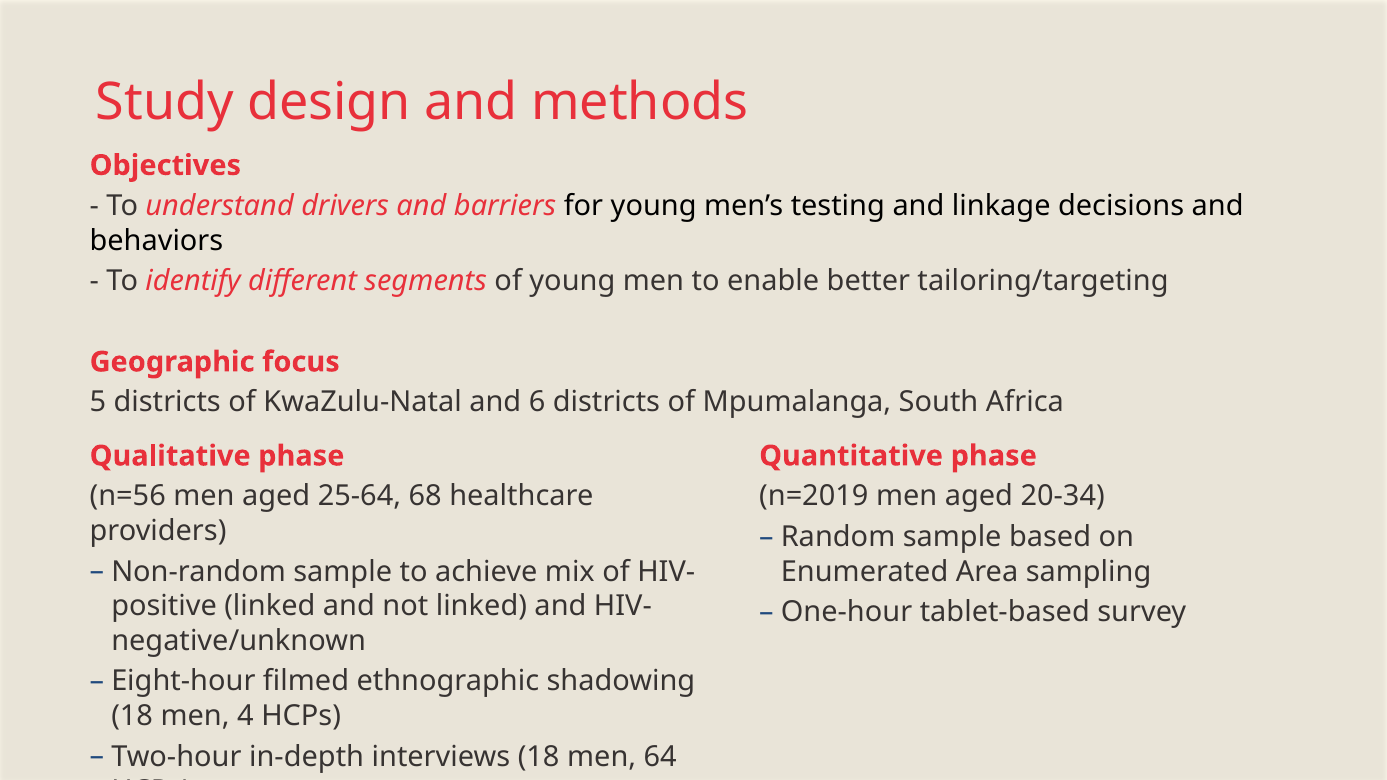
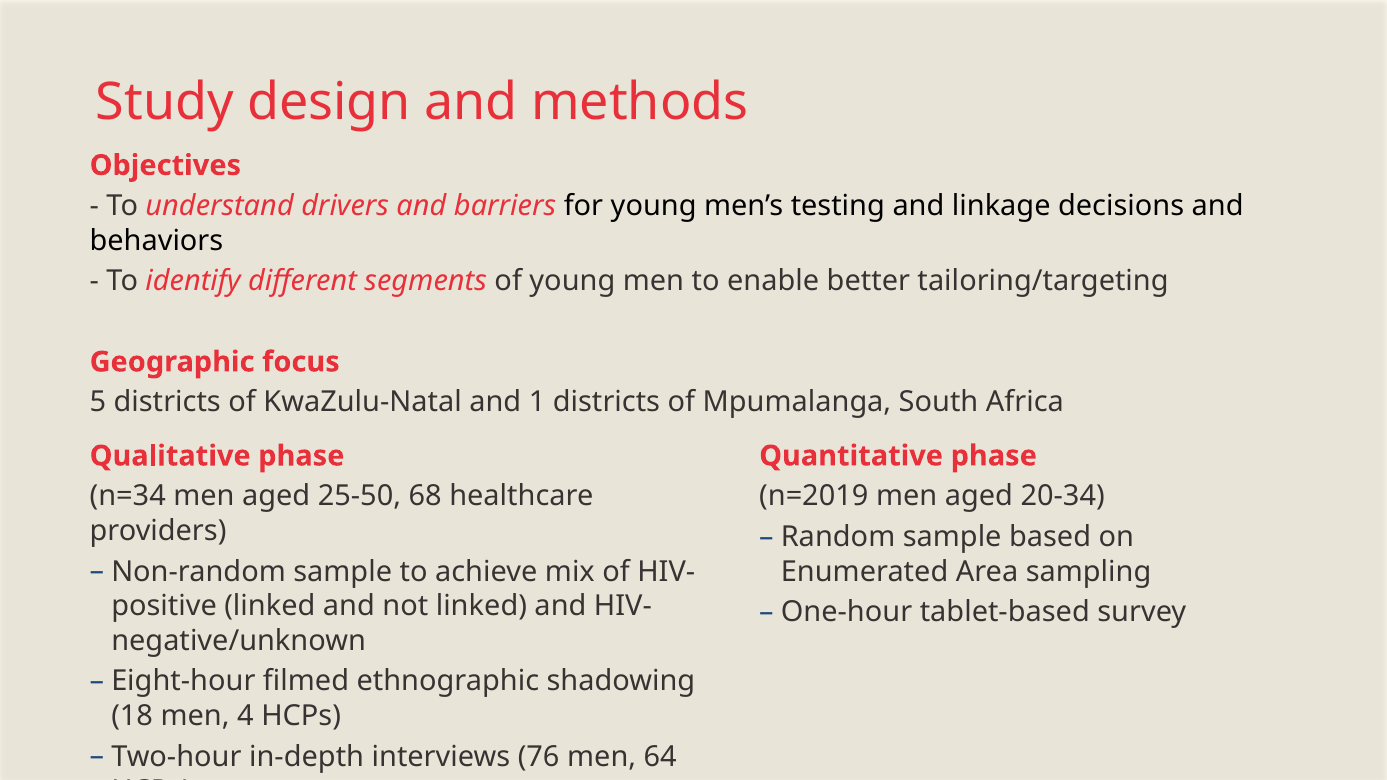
6: 6 -> 1
n=56: n=56 -> n=34
25-64: 25-64 -> 25-50
interviews 18: 18 -> 76
